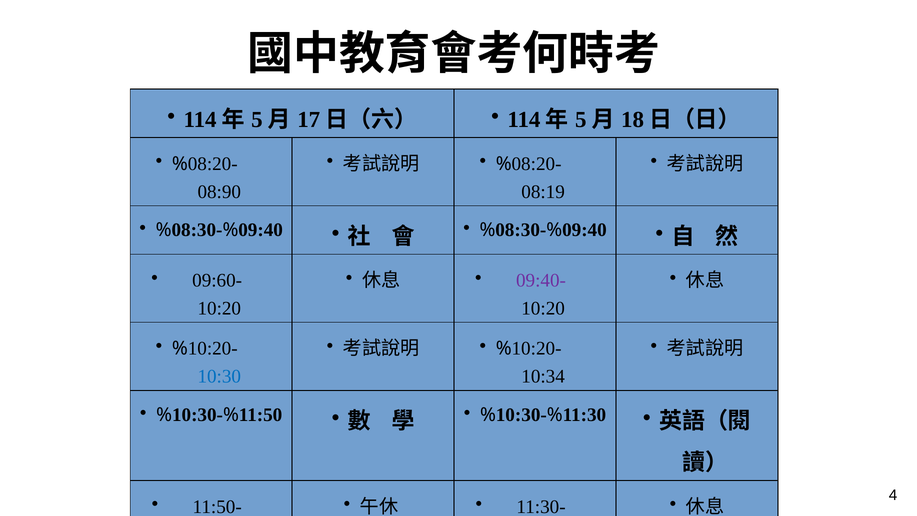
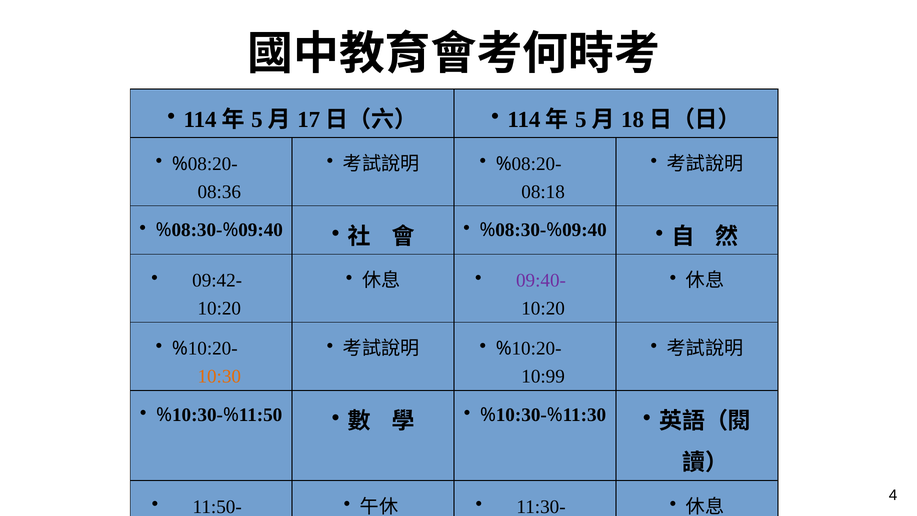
08:90: 08:90 -> 08:36
08:19: 08:19 -> 08:18
09:60-: 09:60- -> 09:42-
10:30 colour: blue -> orange
10:34: 10:34 -> 10:99
